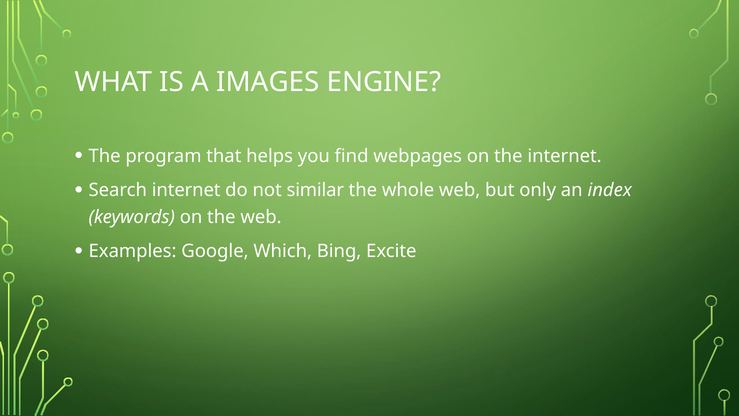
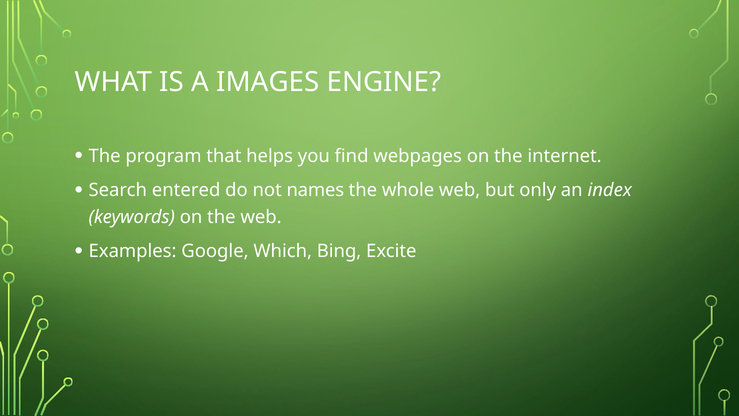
Search internet: internet -> entered
similar: similar -> names
